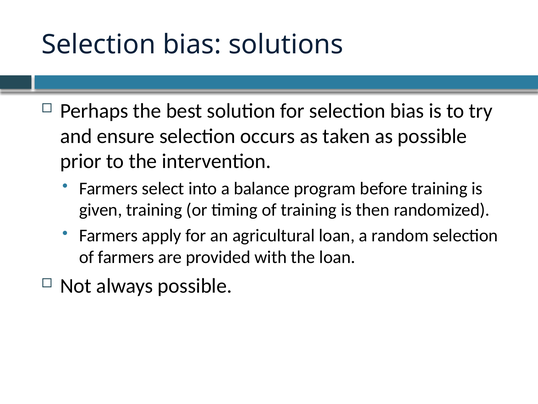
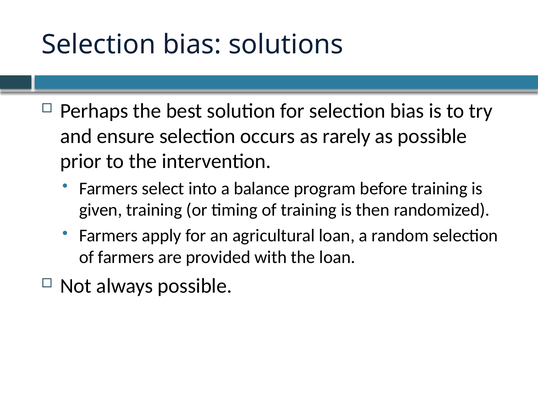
taken: taken -> rarely
